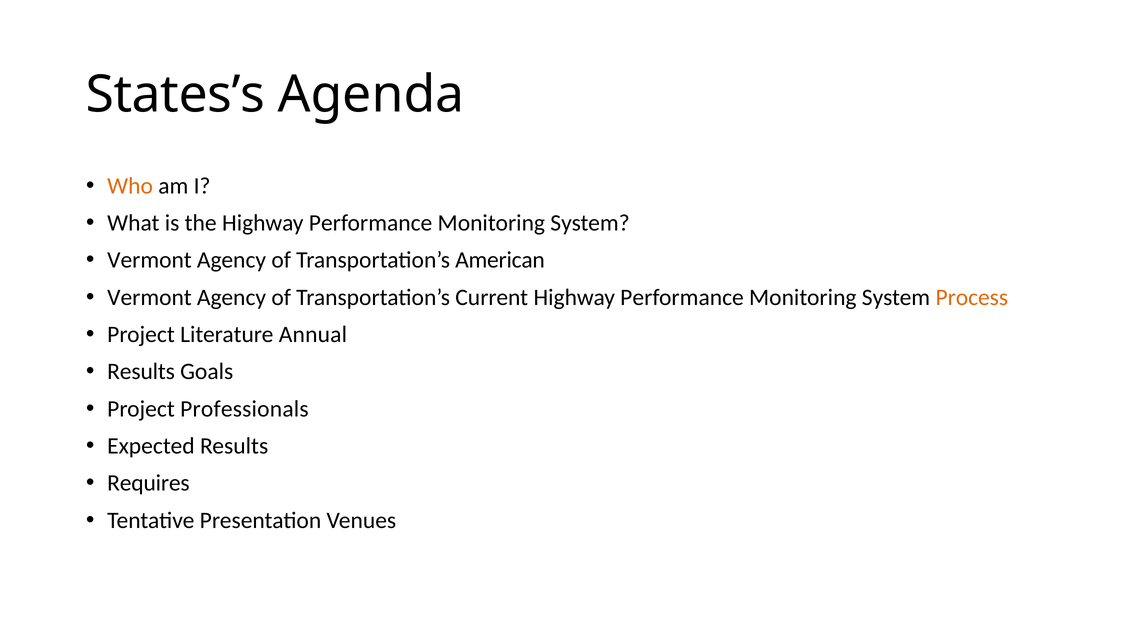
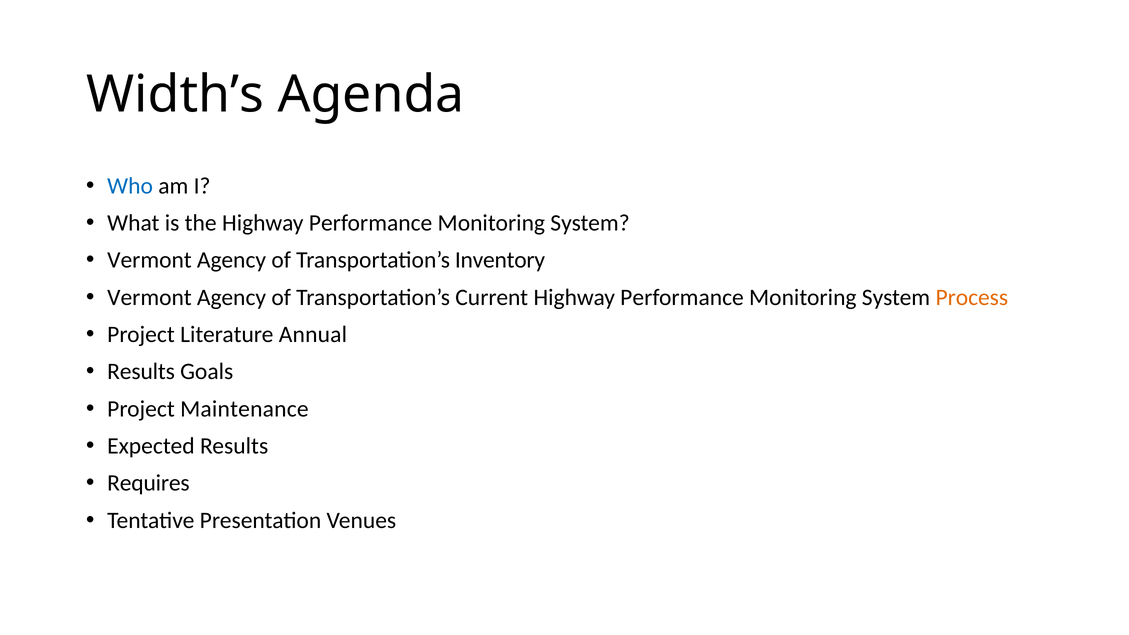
States’s: States’s -> Width’s
Who colour: orange -> blue
American: American -> Inventory
Professionals: Professionals -> Maintenance
